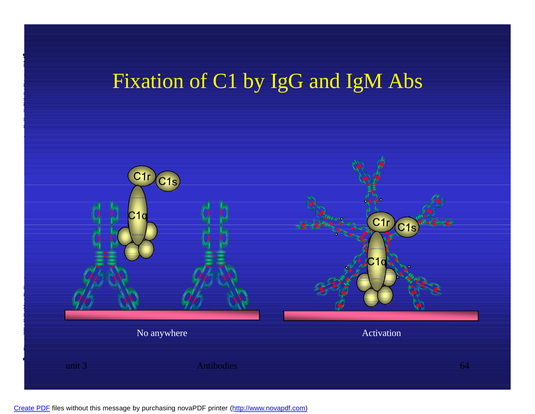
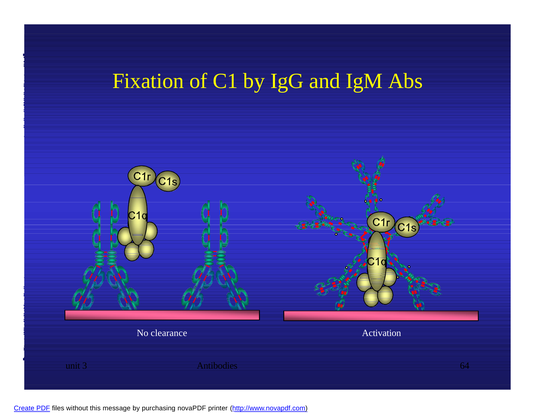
anywhere: anywhere -> clearance
